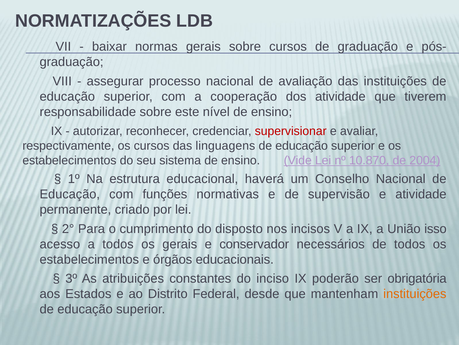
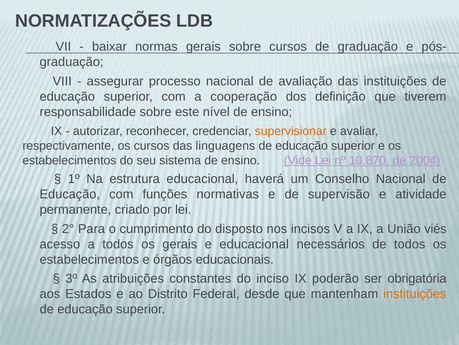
dos atividade: atividade -> definição
supervisionar colour: red -> orange
isso: isso -> viés
e conservador: conservador -> educacional
